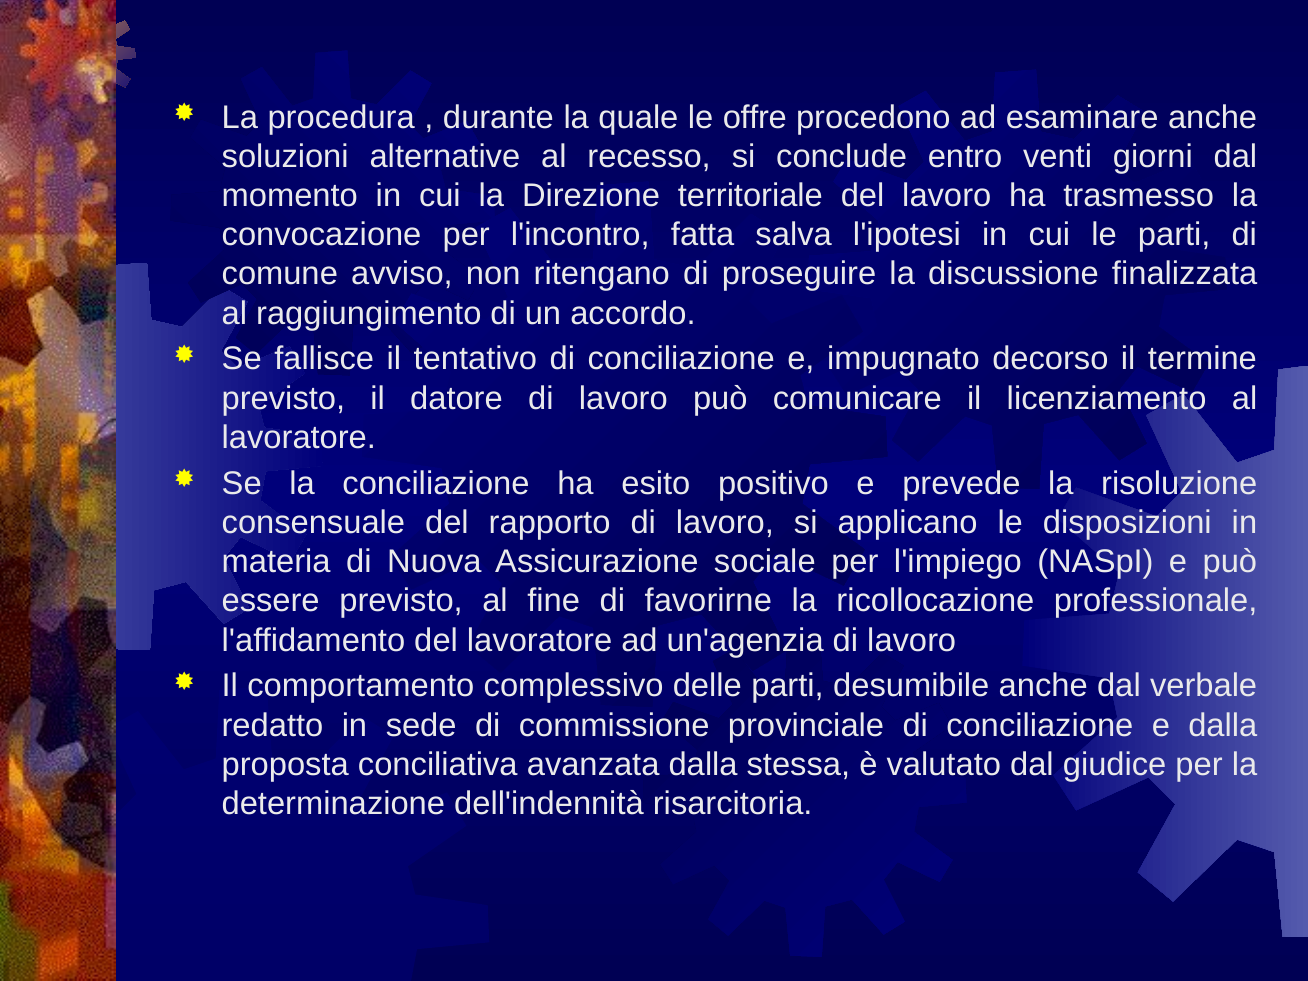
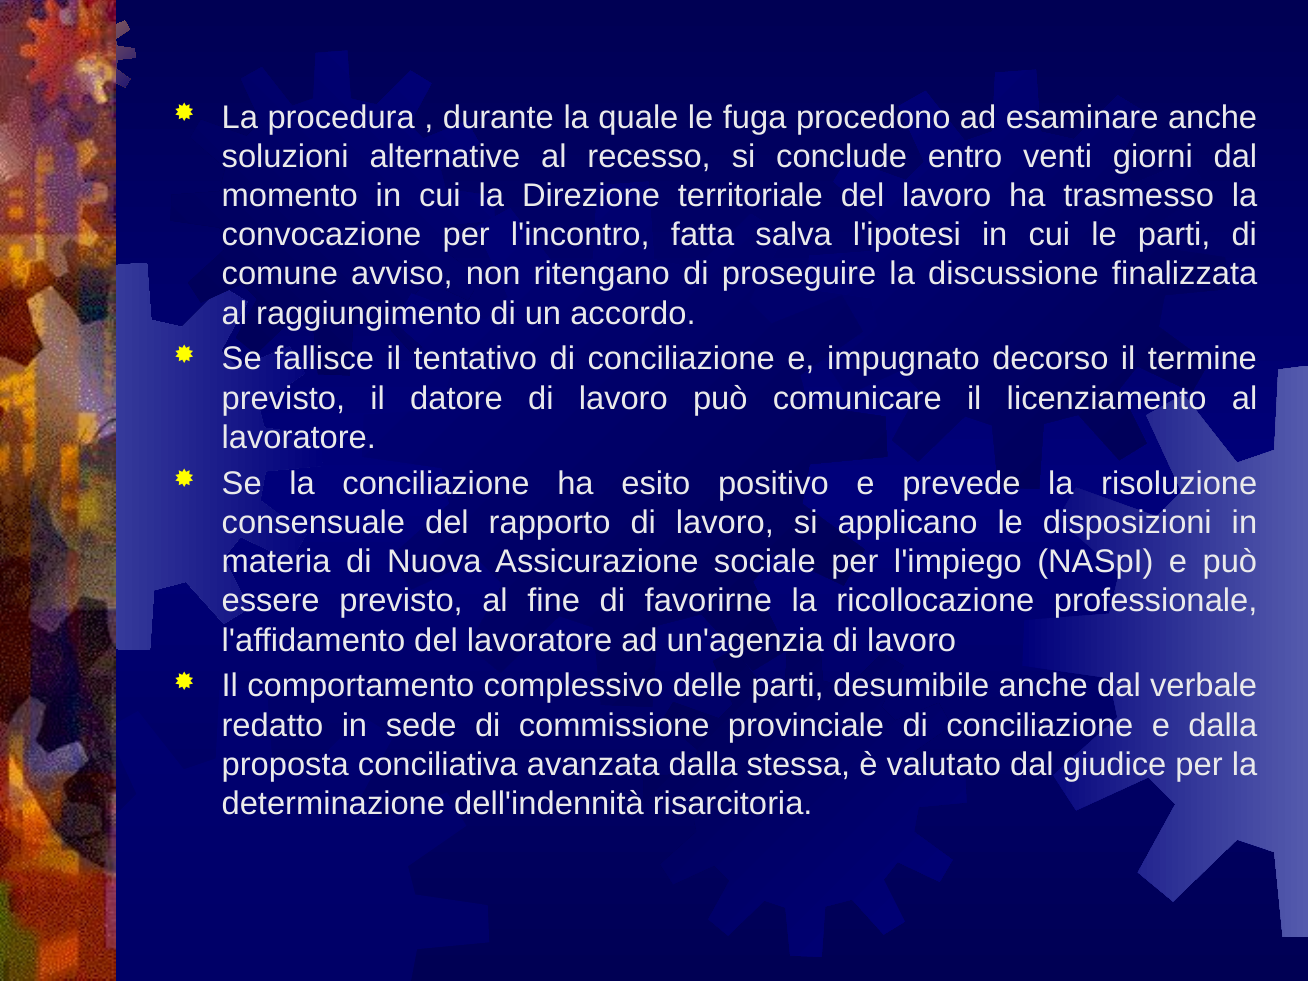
offre: offre -> fuga
